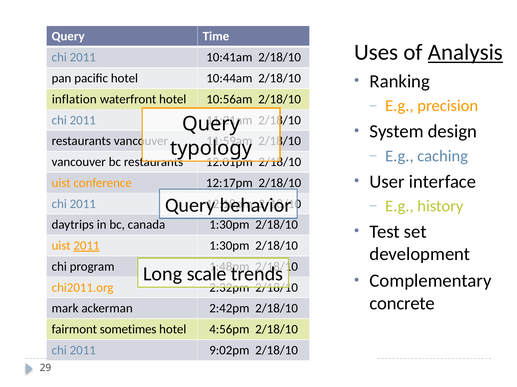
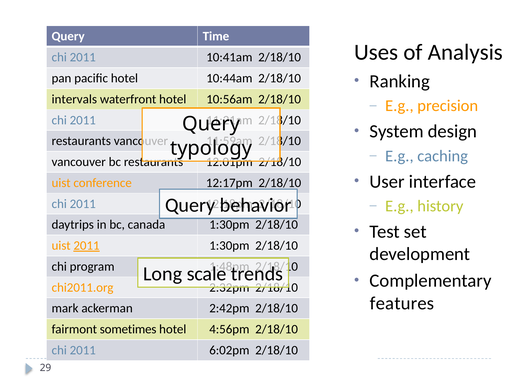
Analysis underline: present -> none
inflation: inflation -> intervals
concrete: concrete -> features
9:02pm: 9:02pm -> 6:02pm
